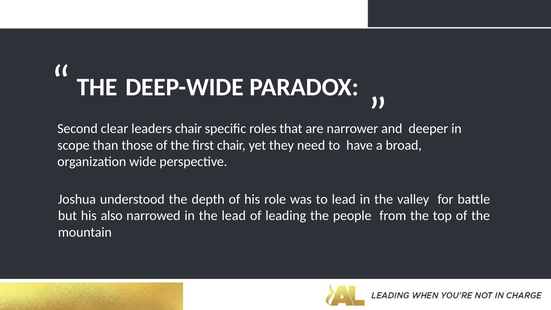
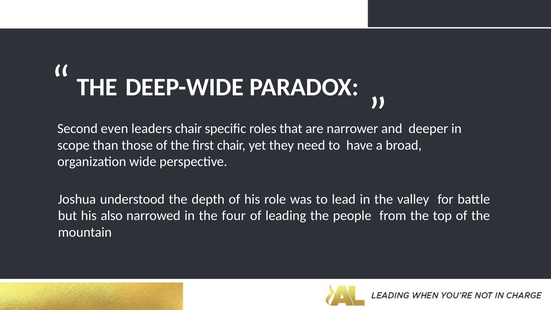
clear: clear -> even
the lead: lead -> four
